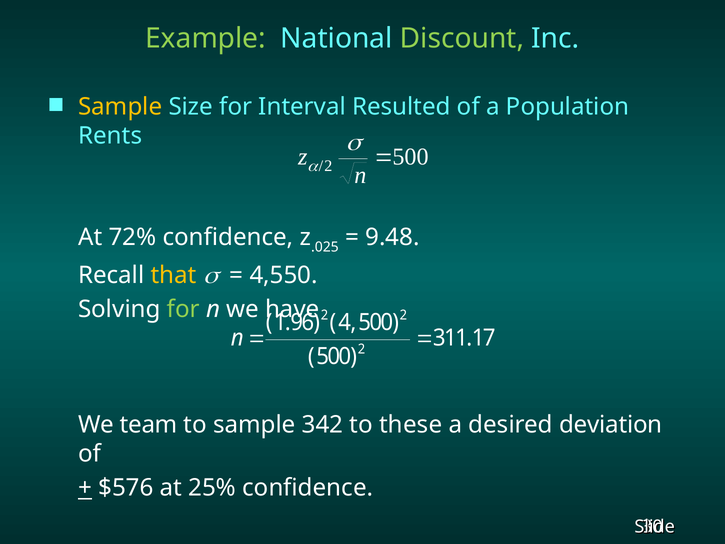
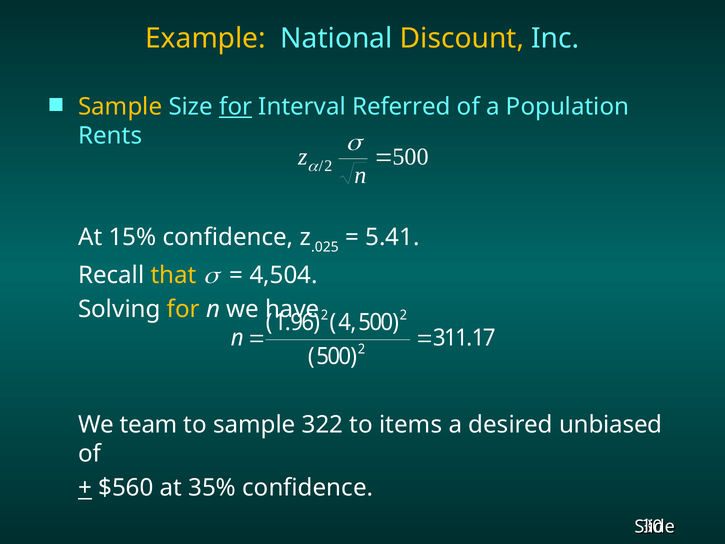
Example colour: light green -> yellow
Discount colour: light green -> yellow
for at (236, 107) underline: none -> present
Resulted: Resulted -> Referred
72%: 72% -> 15%
9.48: 9.48 -> 5.41
4,550: 4,550 -> 4,504
for at (183, 309) colour: light green -> yellow
342: 342 -> 322
these: these -> items
deviation: deviation -> unbiased
$576: $576 -> $560
25%: 25% -> 35%
